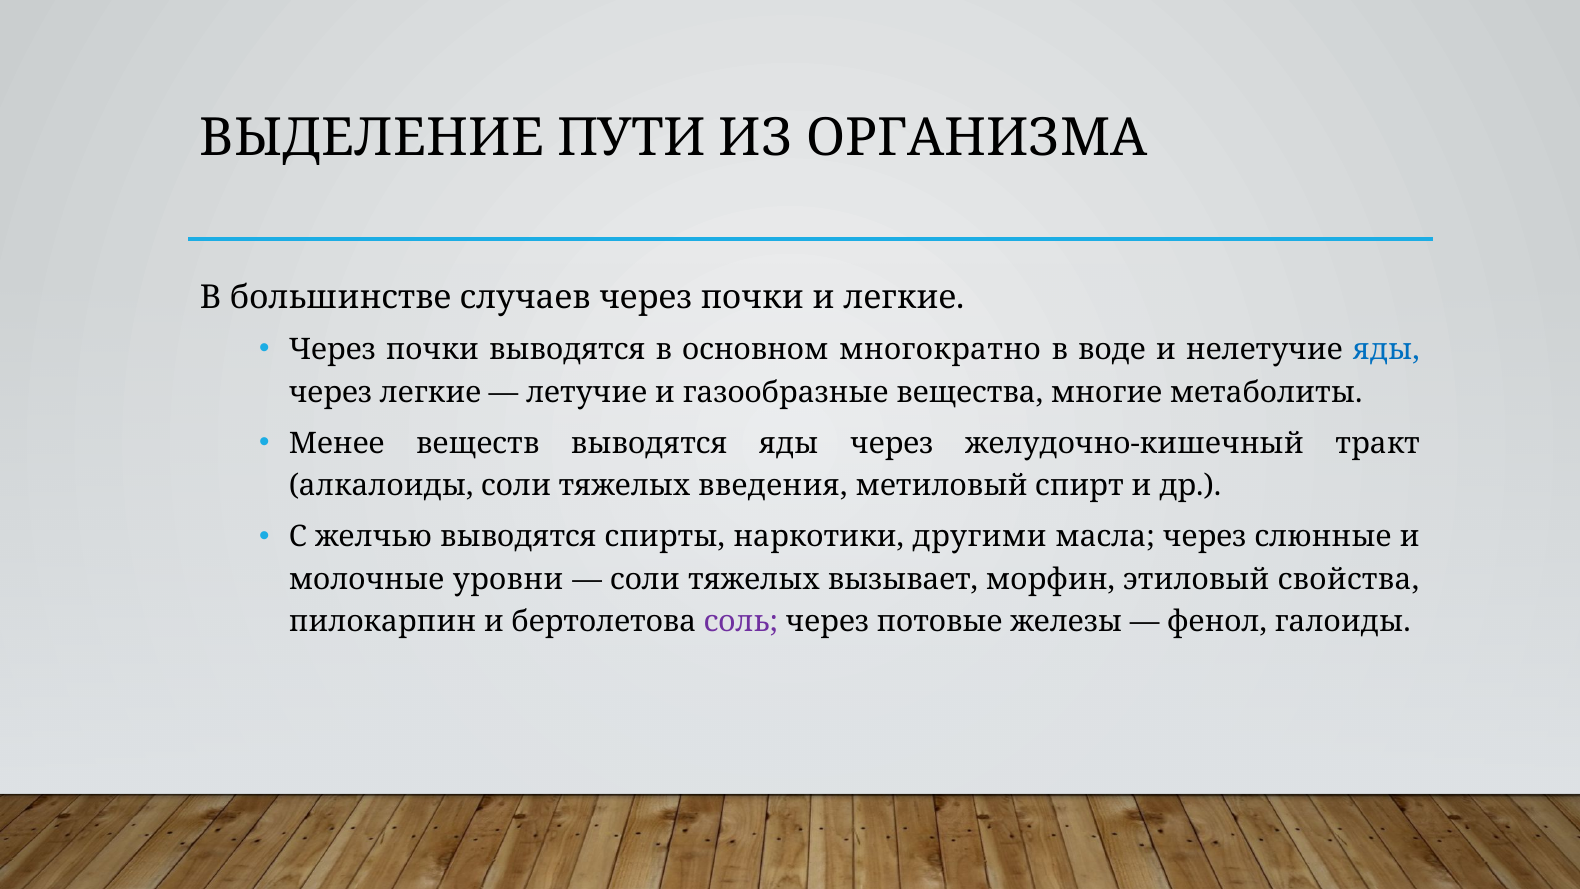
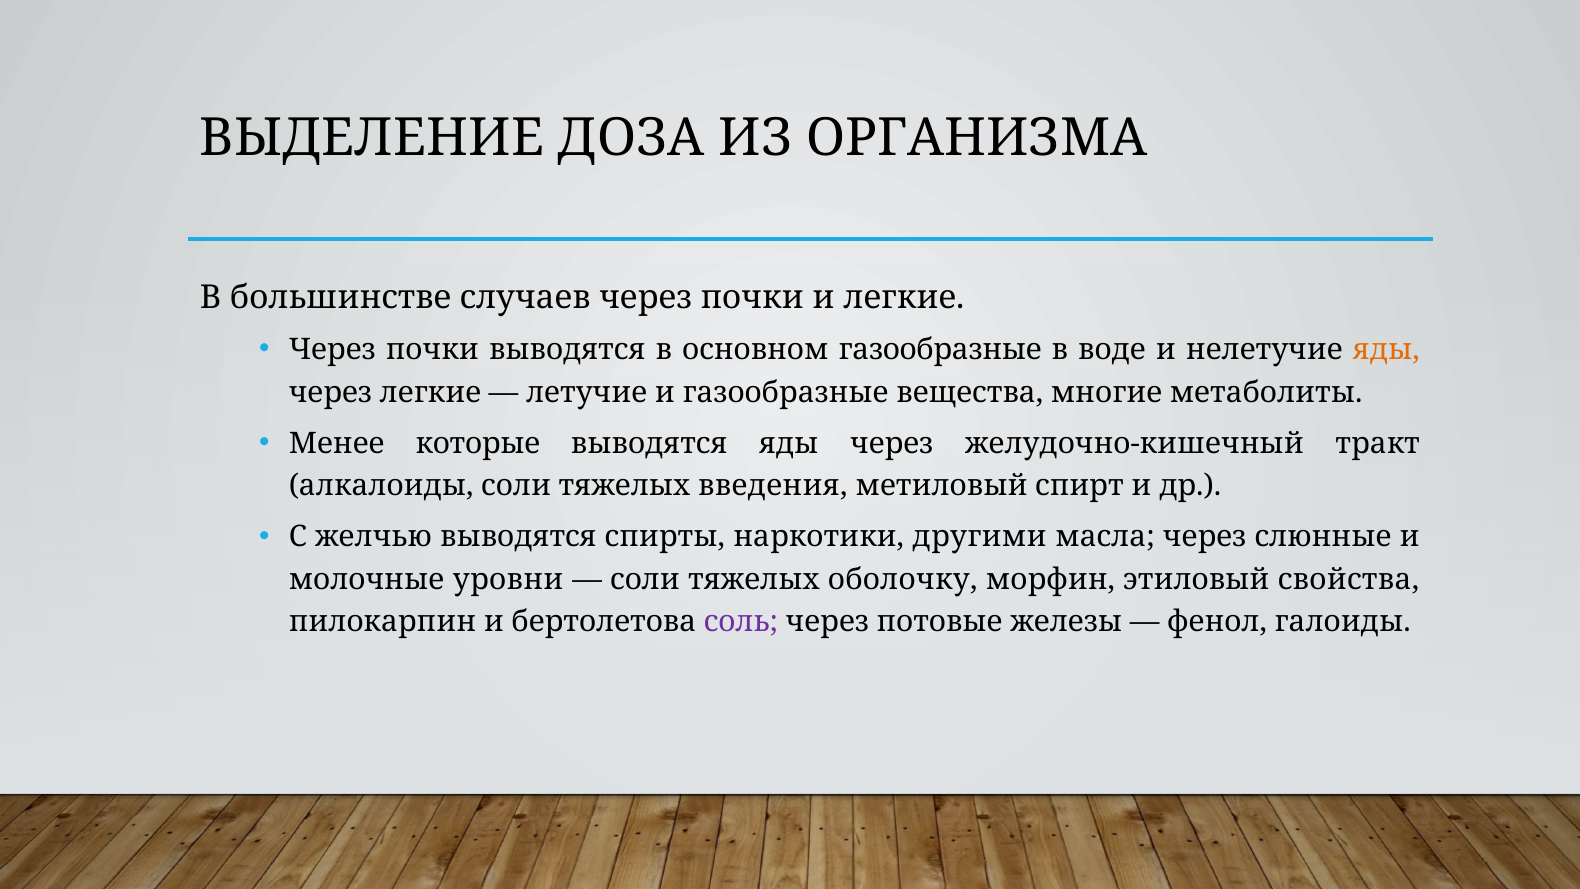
ПУТИ: ПУТИ -> ДОЗА
основном многократно: многократно -> газообразные
яды at (1386, 350) colour: blue -> orange
веществ: веществ -> которые
вызывает: вызывает -> оболочку
